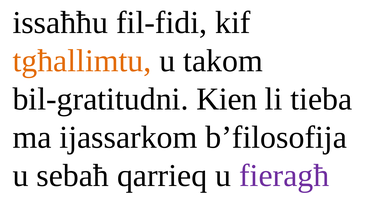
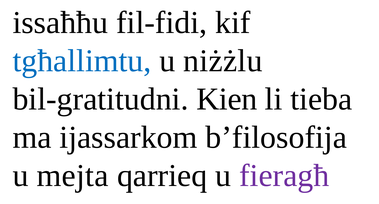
tgħallimtu colour: orange -> blue
takom: takom -> niżżlu
sebaħ: sebaħ -> mejta
